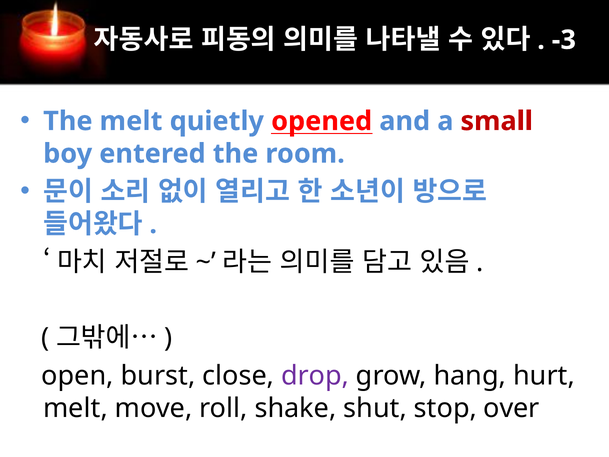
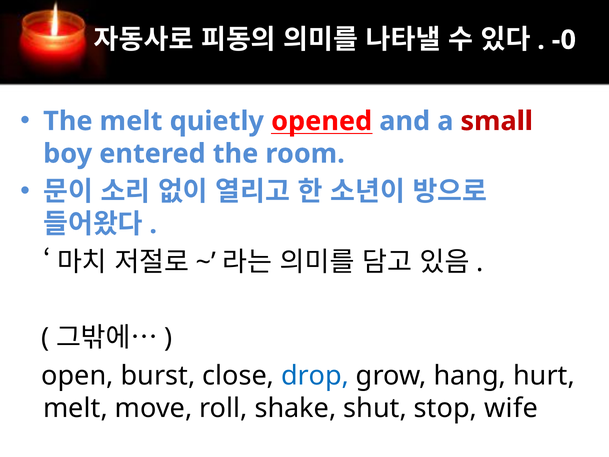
-3: -3 -> -0
drop colour: purple -> blue
over: over -> wife
